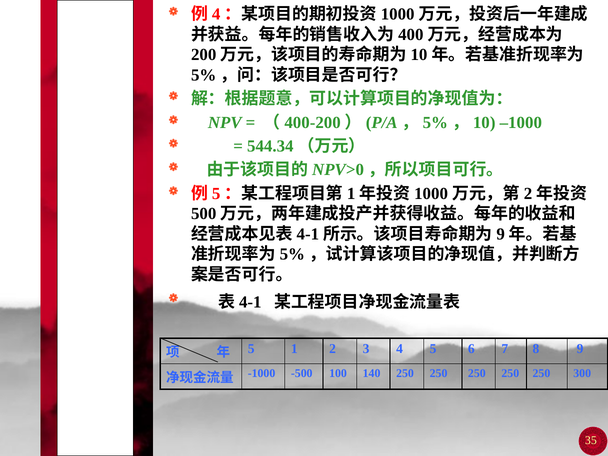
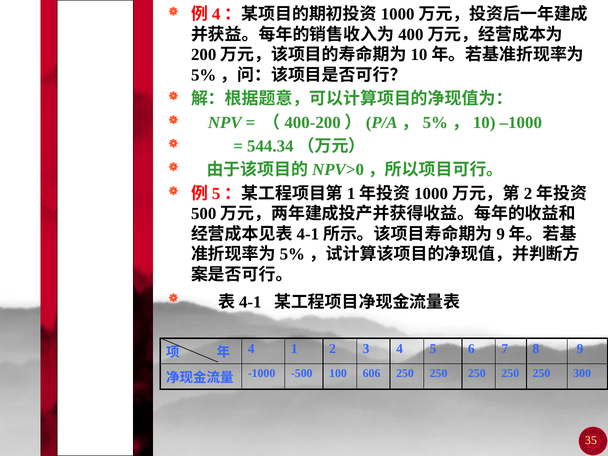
5 at (251, 349): 5 -> 4
140: 140 -> 606
